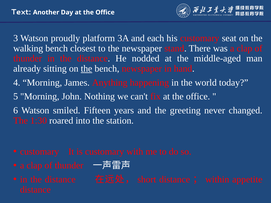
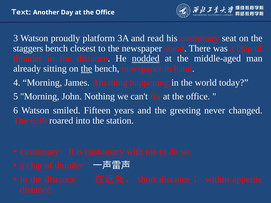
each: each -> read
walking: walking -> staggers
nodded underline: none -> present
1:30: 1:30 -> 6:30
